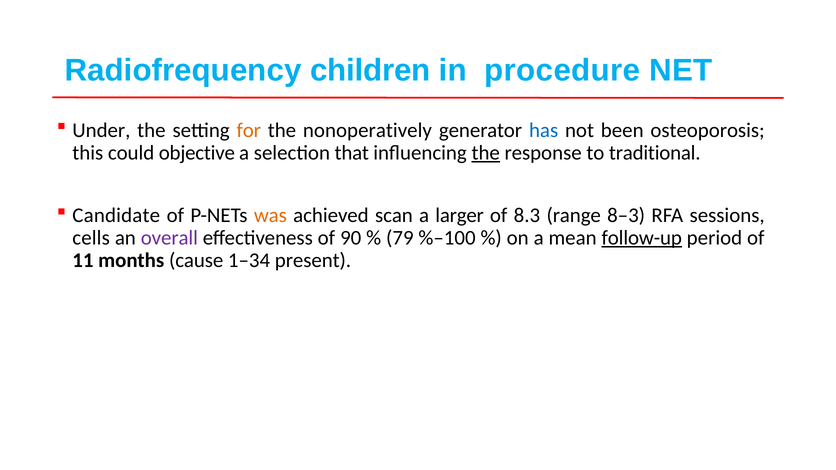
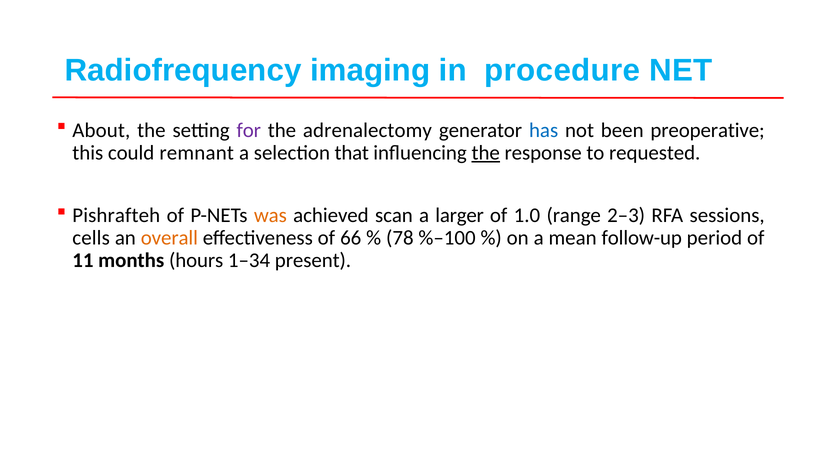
children: children -> imaging
Under: Under -> About
for colour: orange -> purple
nonoperatively: nonoperatively -> adrenalectomy
osteoporosis: osteoporosis -> preoperative
objective: objective -> remnant
traditional: traditional -> requested
Candidate: Candidate -> Pishrafteh
8.3: 8.3 -> 1.0
8–3: 8–3 -> 2–3
overall colour: purple -> orange
90: 90 -> 66
79: 79 -> 78
follow-up underline: present -> none
cause: cause -> hours
